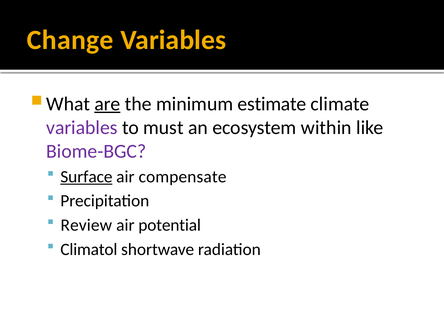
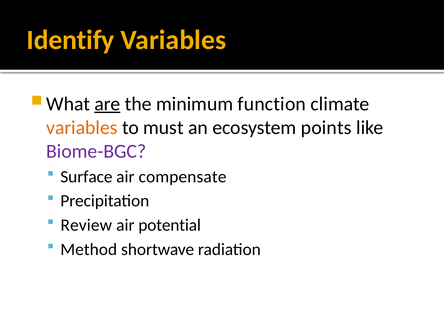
Change: Change -> Identify
estimate: estimate -> function
variables at (82, 128) colour: purple -> orange
within: within -> points
Surface underline: present -> none
Climatol: Climatol -> Method
